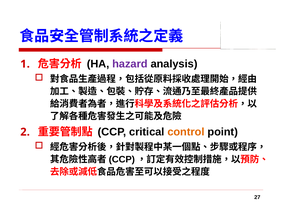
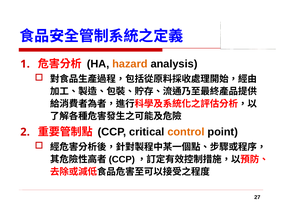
hazard colour: purple -> orange
